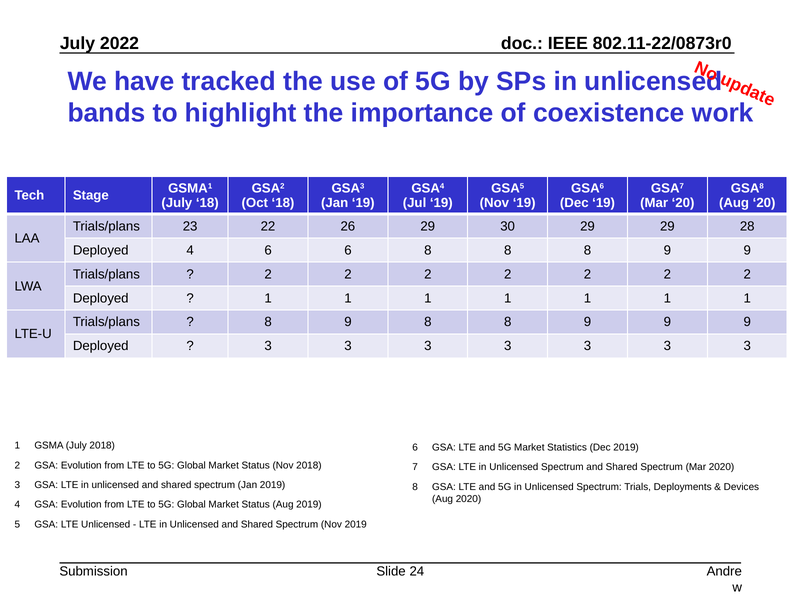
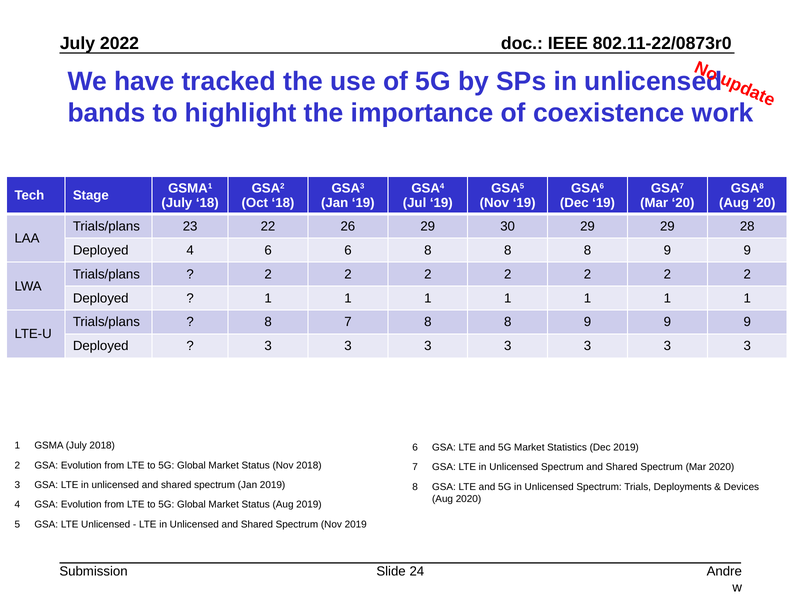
9 at (348, 322): 9 -> 7
